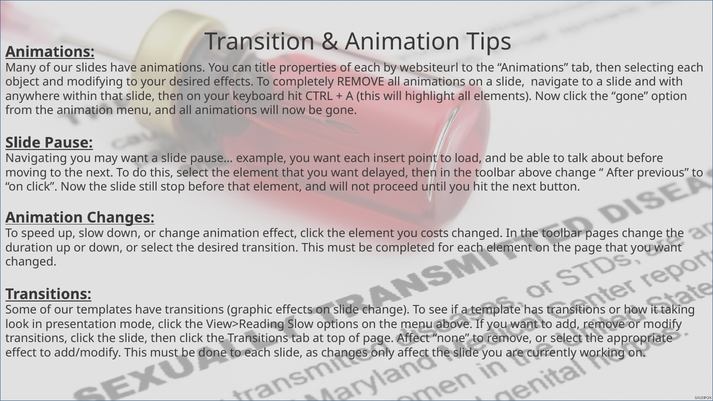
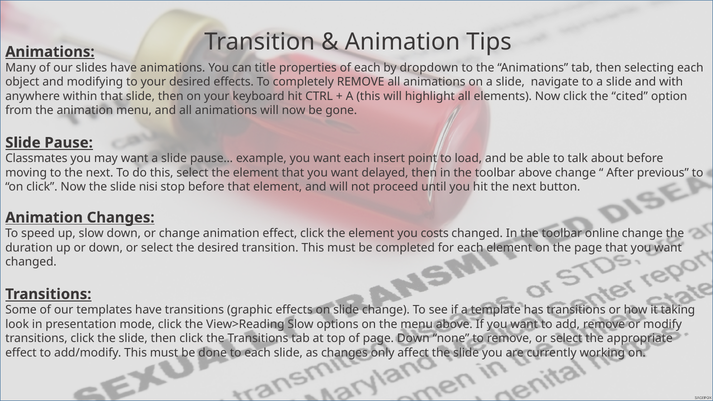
websiteurl: websiteurl -> dropdown
the gone: gone -> cited
Navigating: Navigating -> Classmates
still: still -> nisi
pages: pages -> online
page Affect: Affect -> Down
